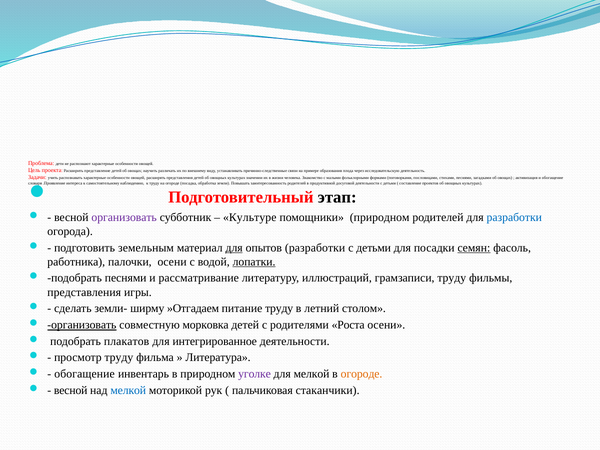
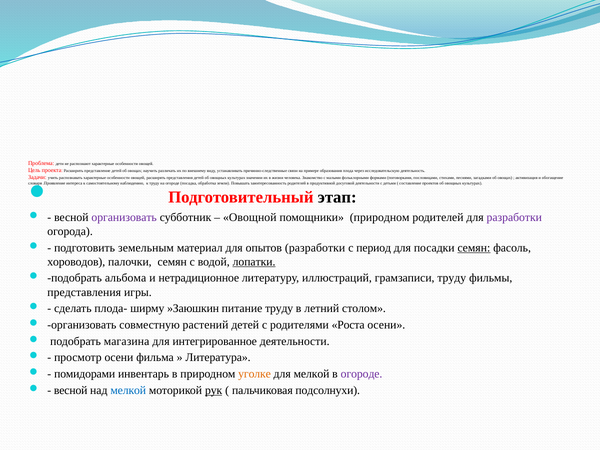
Культуре: Культуре -> Овощной
разработки at (514, 217) colour: blue -> purple
для at (234, 248) underline: present -> none
детьми at (374, 248): детьми -> период
работника: работника -> хороводов
палочки осени: осени -> семян
подобрать песнями: песнями -> альбома
рассматривание: рассматривание -> нетрадиционное
земли-: земли- -> плода-
»Отгадаем: »Отгадаем -> »Заюшкин
организовать at (82, 325) underline: present -> none
морковка: морковка -> растений
плакатов: плакатов -> магазина
просмотр труду: труду -> осени
обогащение at (85, 374): обогащение -> помидорами
уголке colour: purple -> orange
огороде at (362, 374) colour: orange -> purple
рук underline: none -> present
стаканчики: стаканчики -> подсолнухи
